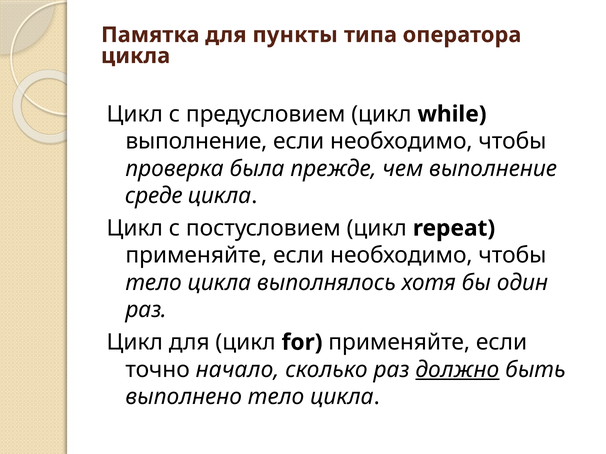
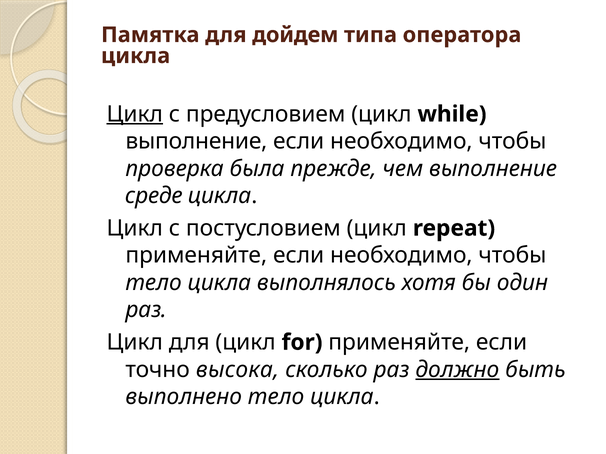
пункты: пункты -> дойдем
Цикл at (135, 114) underline: none -> present
начало: начало -> высока
